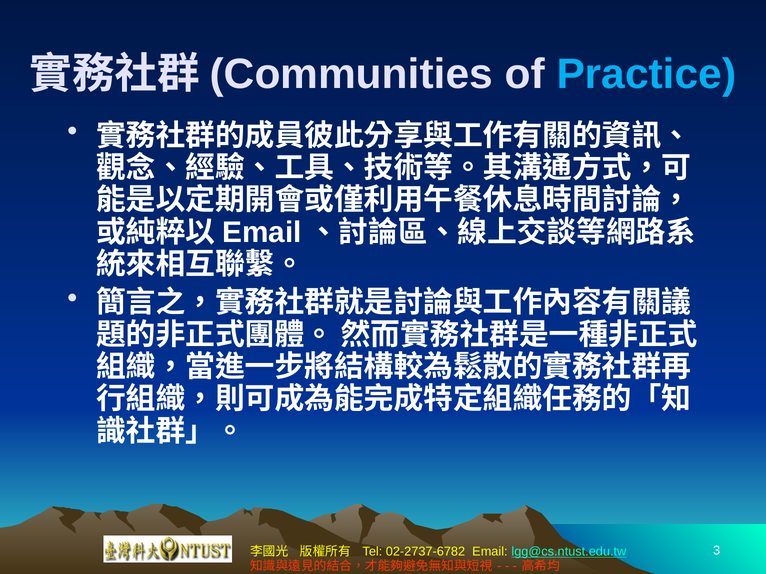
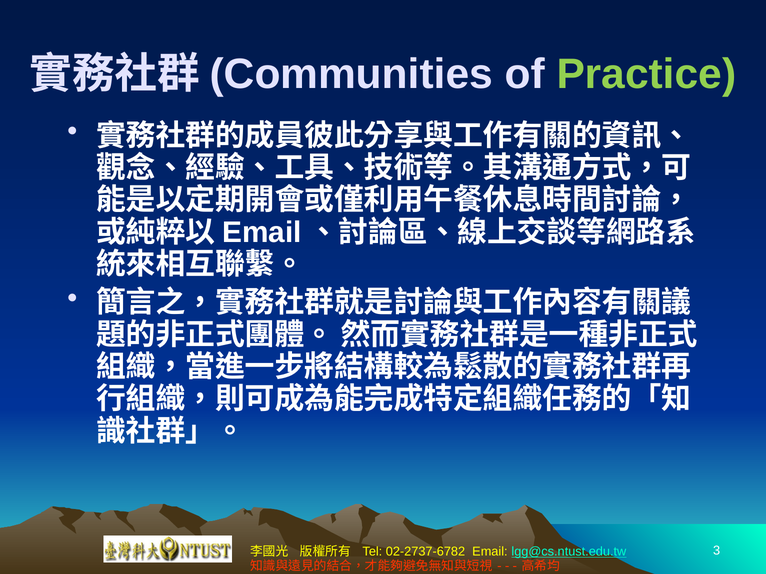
Practice colour: light blue -> light green
